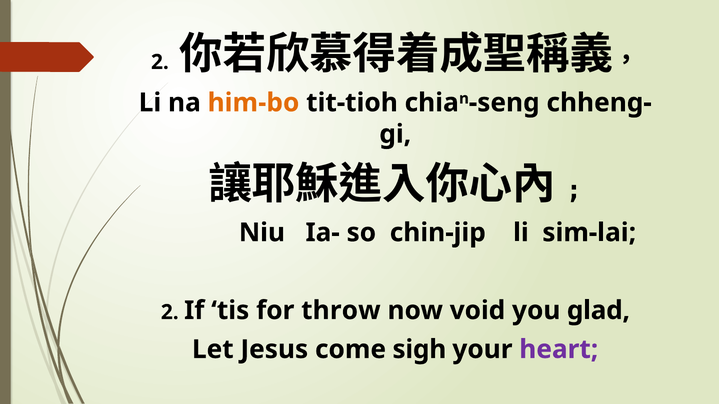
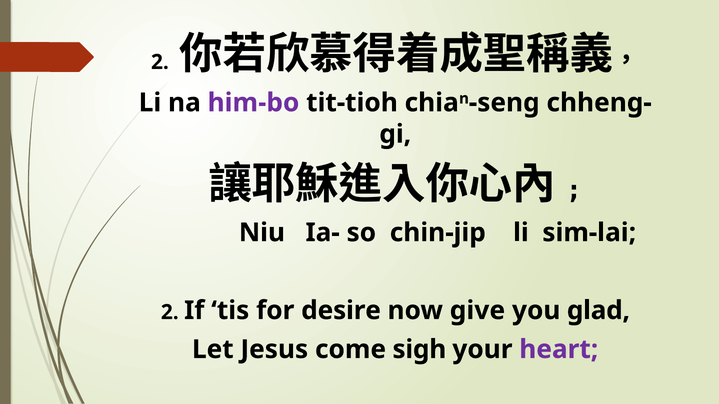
him-bo colour: orange -> purple
throw: throw -> desire
void: void -> give
